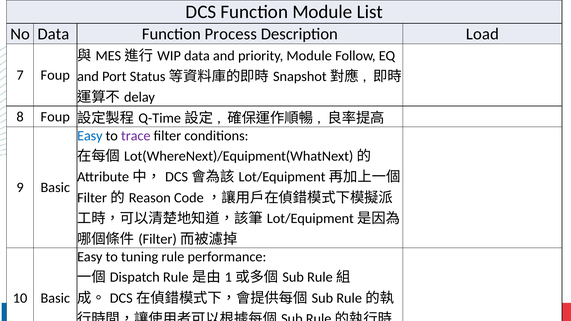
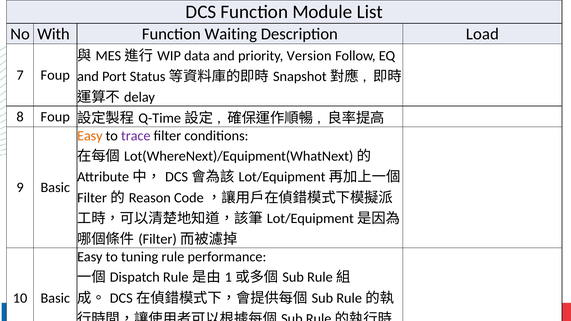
No Data: Data -> With
Process: Process -> Waiting
priority Module: Module -> Version
Easy at (90, 136) colour: blue -> orange
